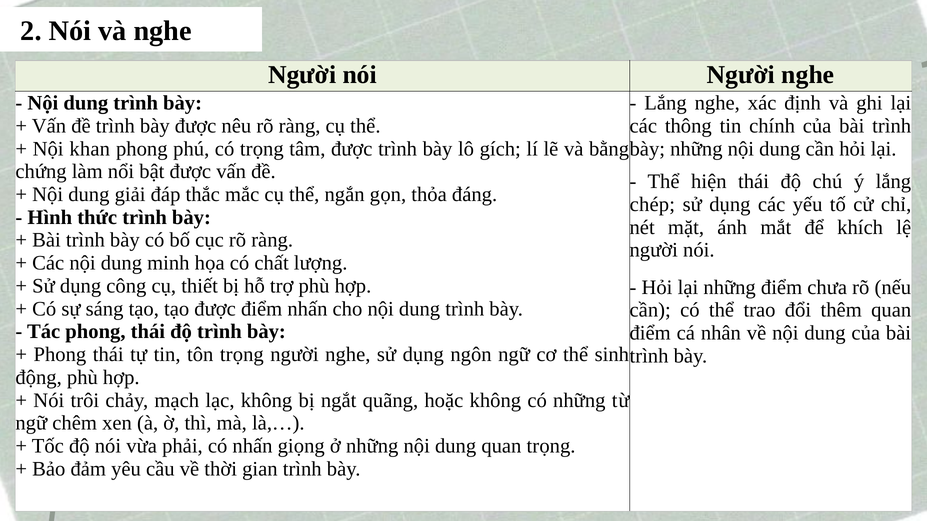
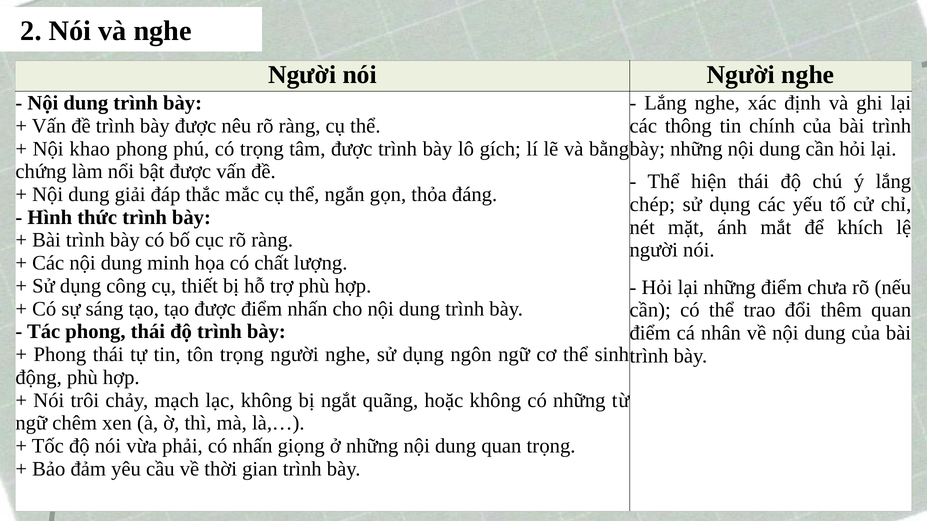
khan: khan -> khao
